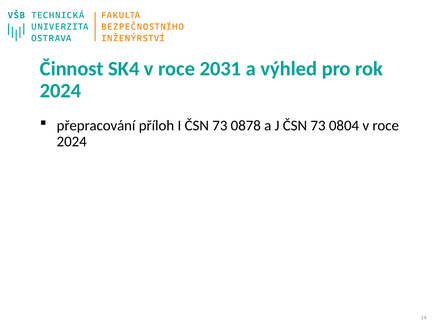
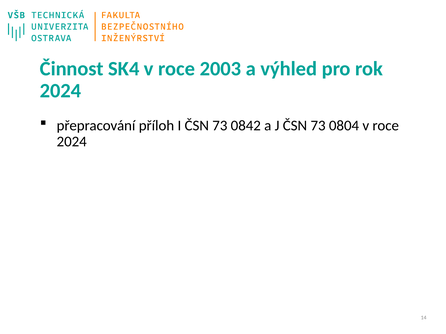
2031: 2031 -> 2003
0878: 0878 -> 0842
